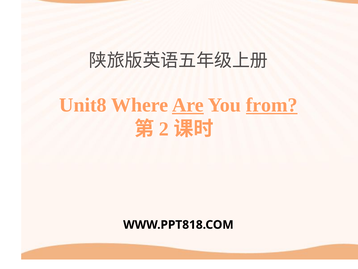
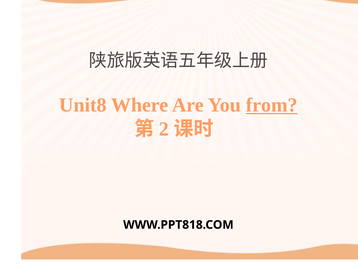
Are underline: present -> none
